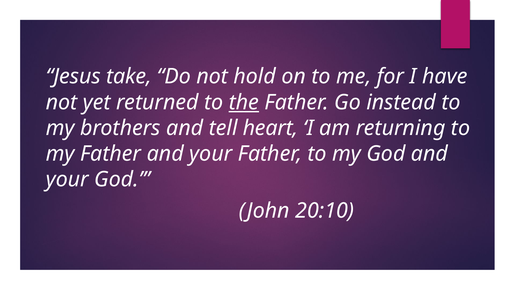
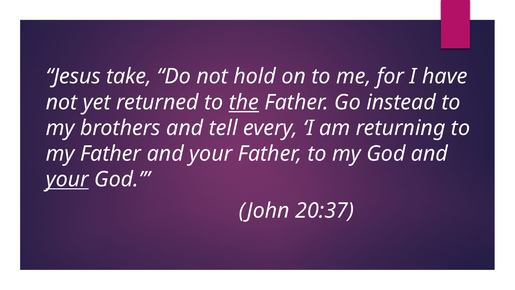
heart: heart -> every
your at (67, 179) underline: none -> present
20:10: 20:10 -> 20:37
